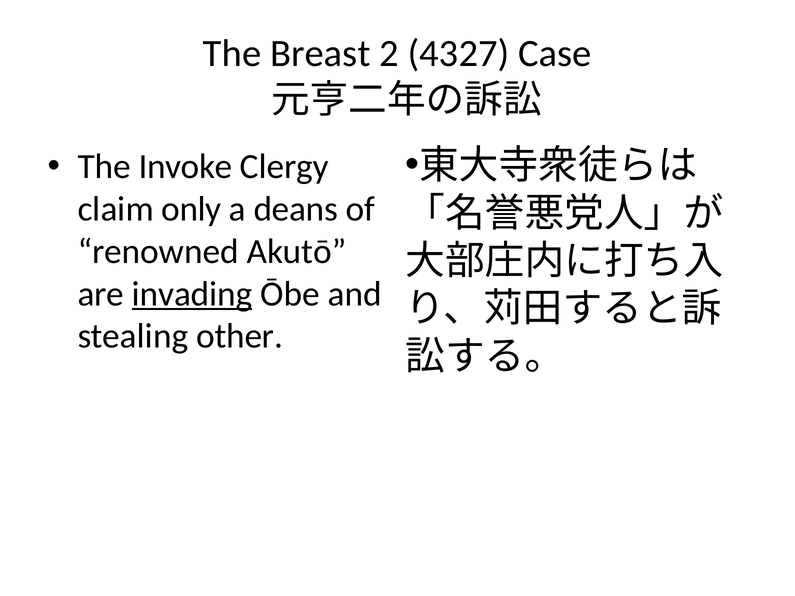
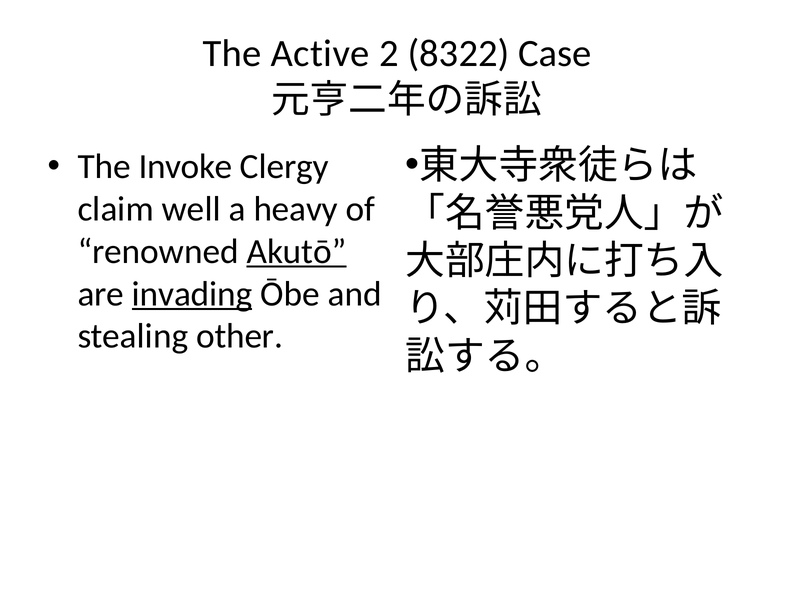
Breast: Breast -> Active
4327: 4327 -> 8322
only: only -> well
deans: deans -> heavy
Akutō underline: none -> present
